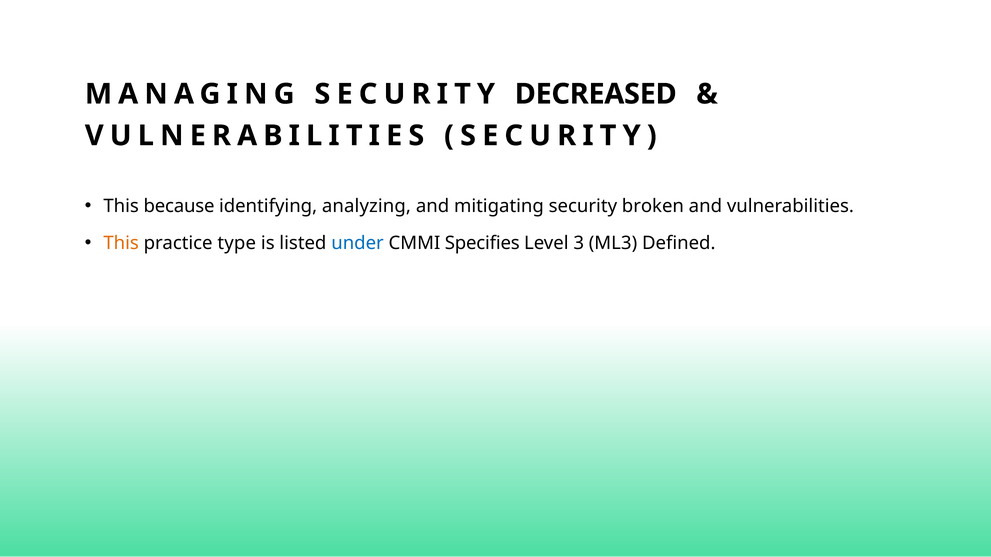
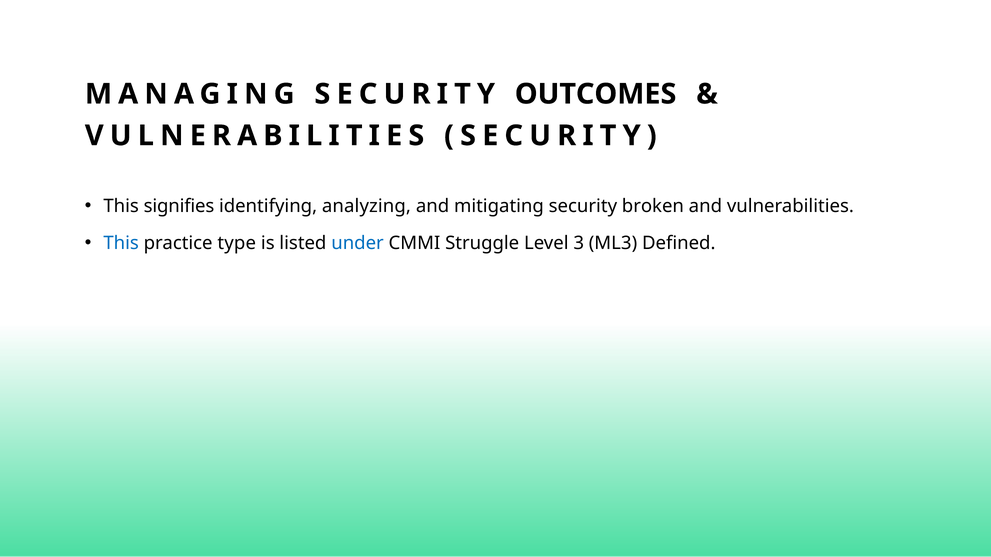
DECREASED: DECREASED -> OUTCOMES
because: because -> signifies
This at (121, 243) colour: orange -> blue
Specifies: Specifies -> Struggle
